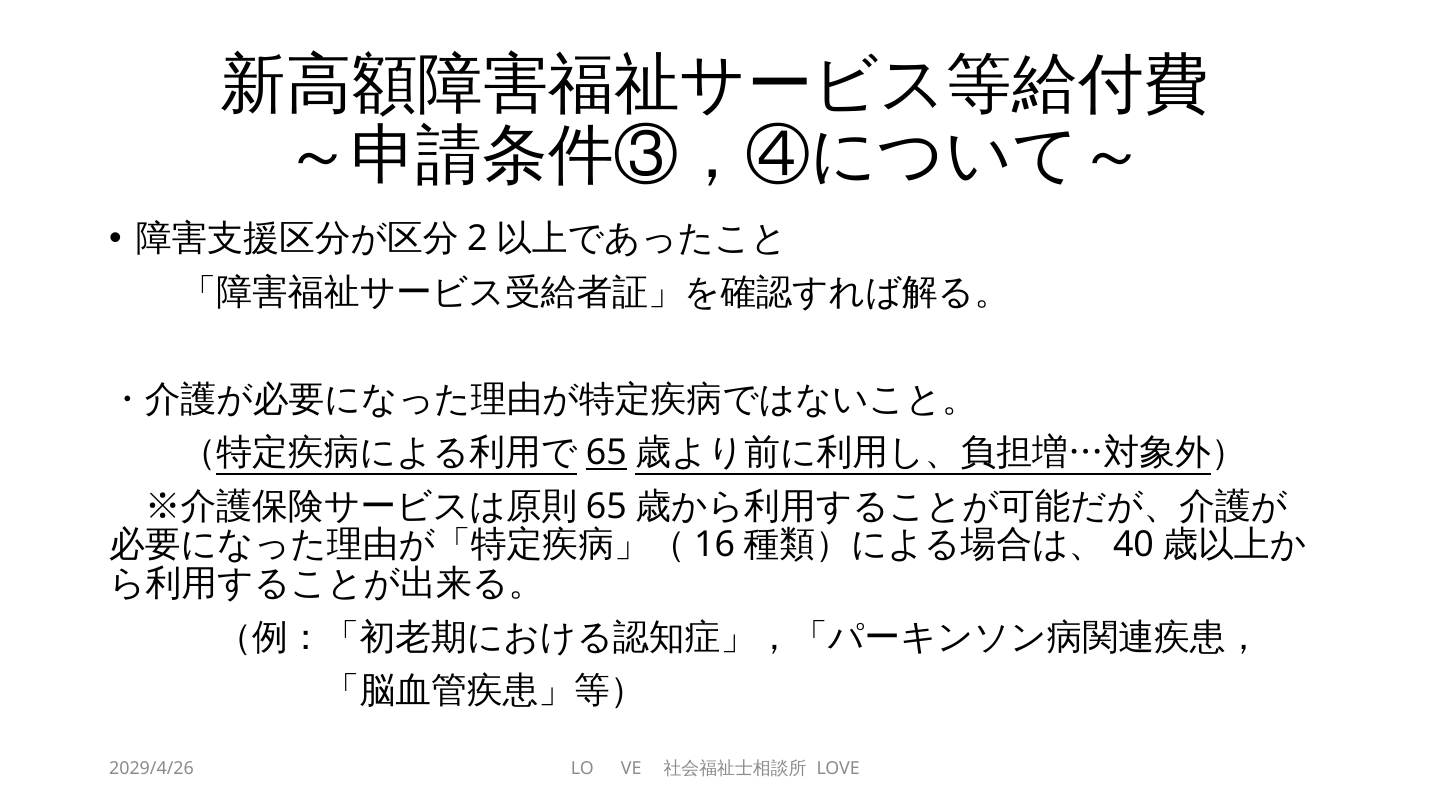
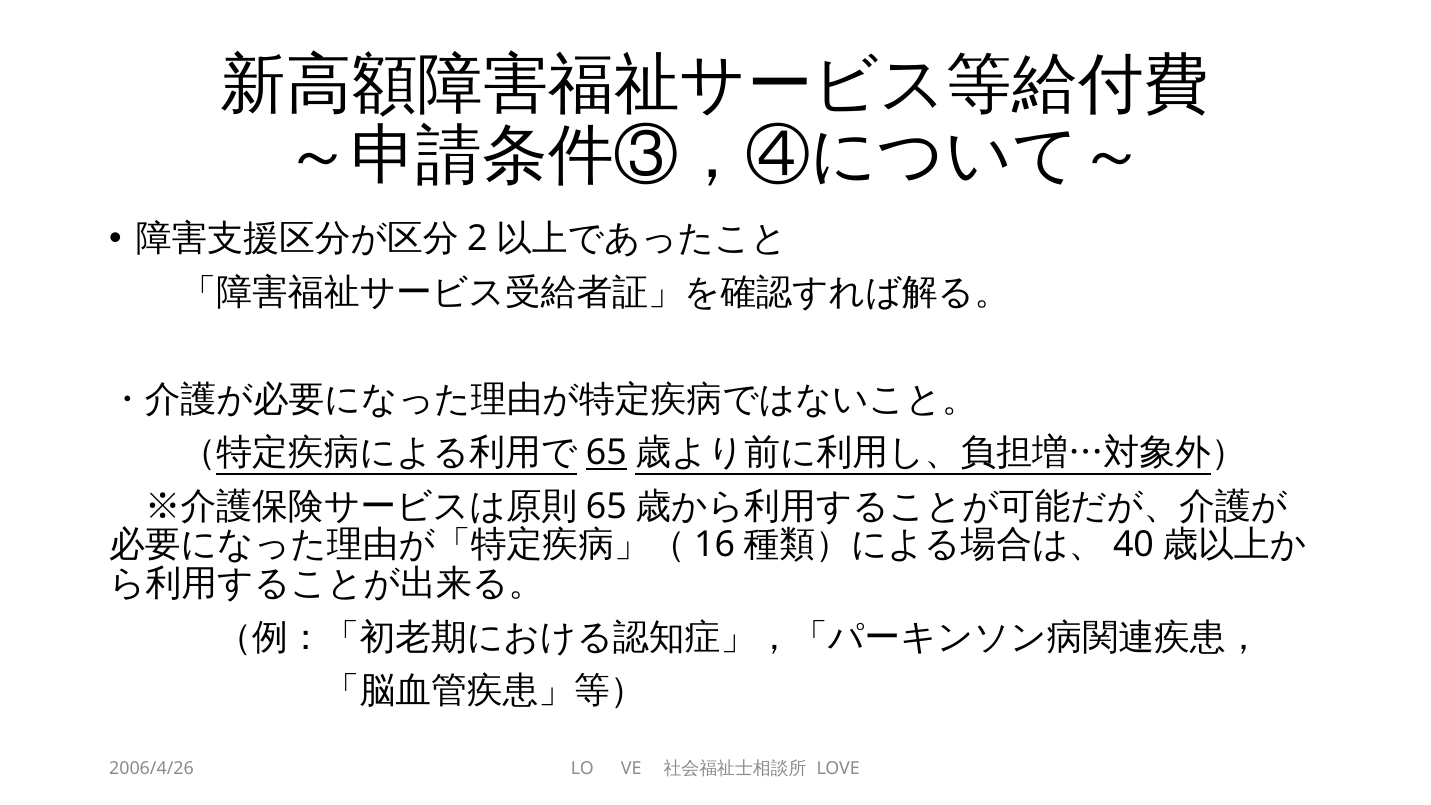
2029/4/26: 2029/4/26 -> 2006/4/26
